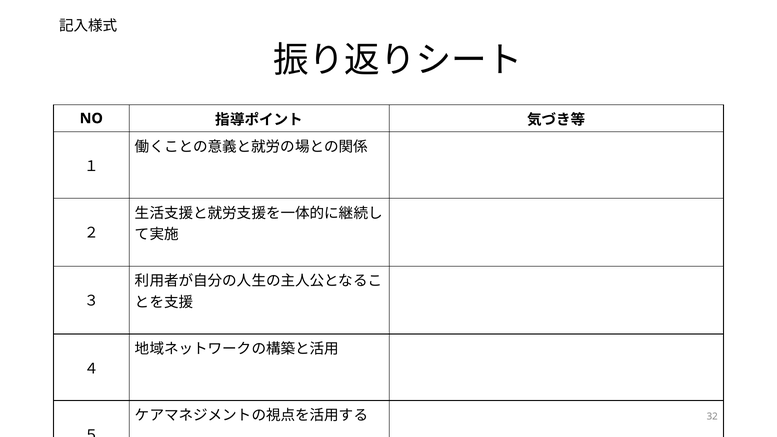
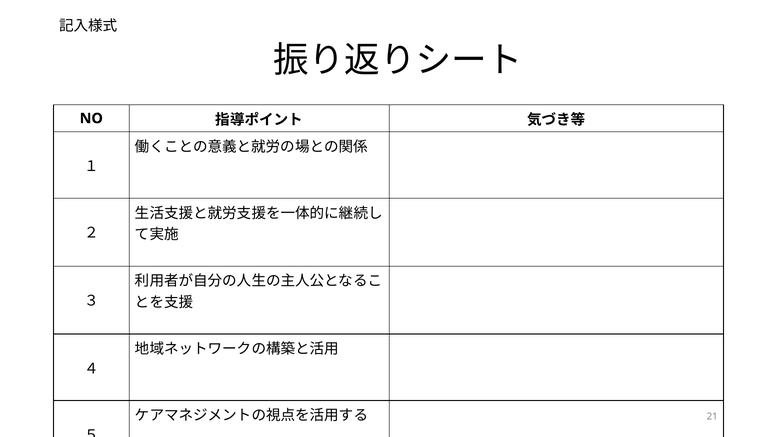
32: 32 -> 21
